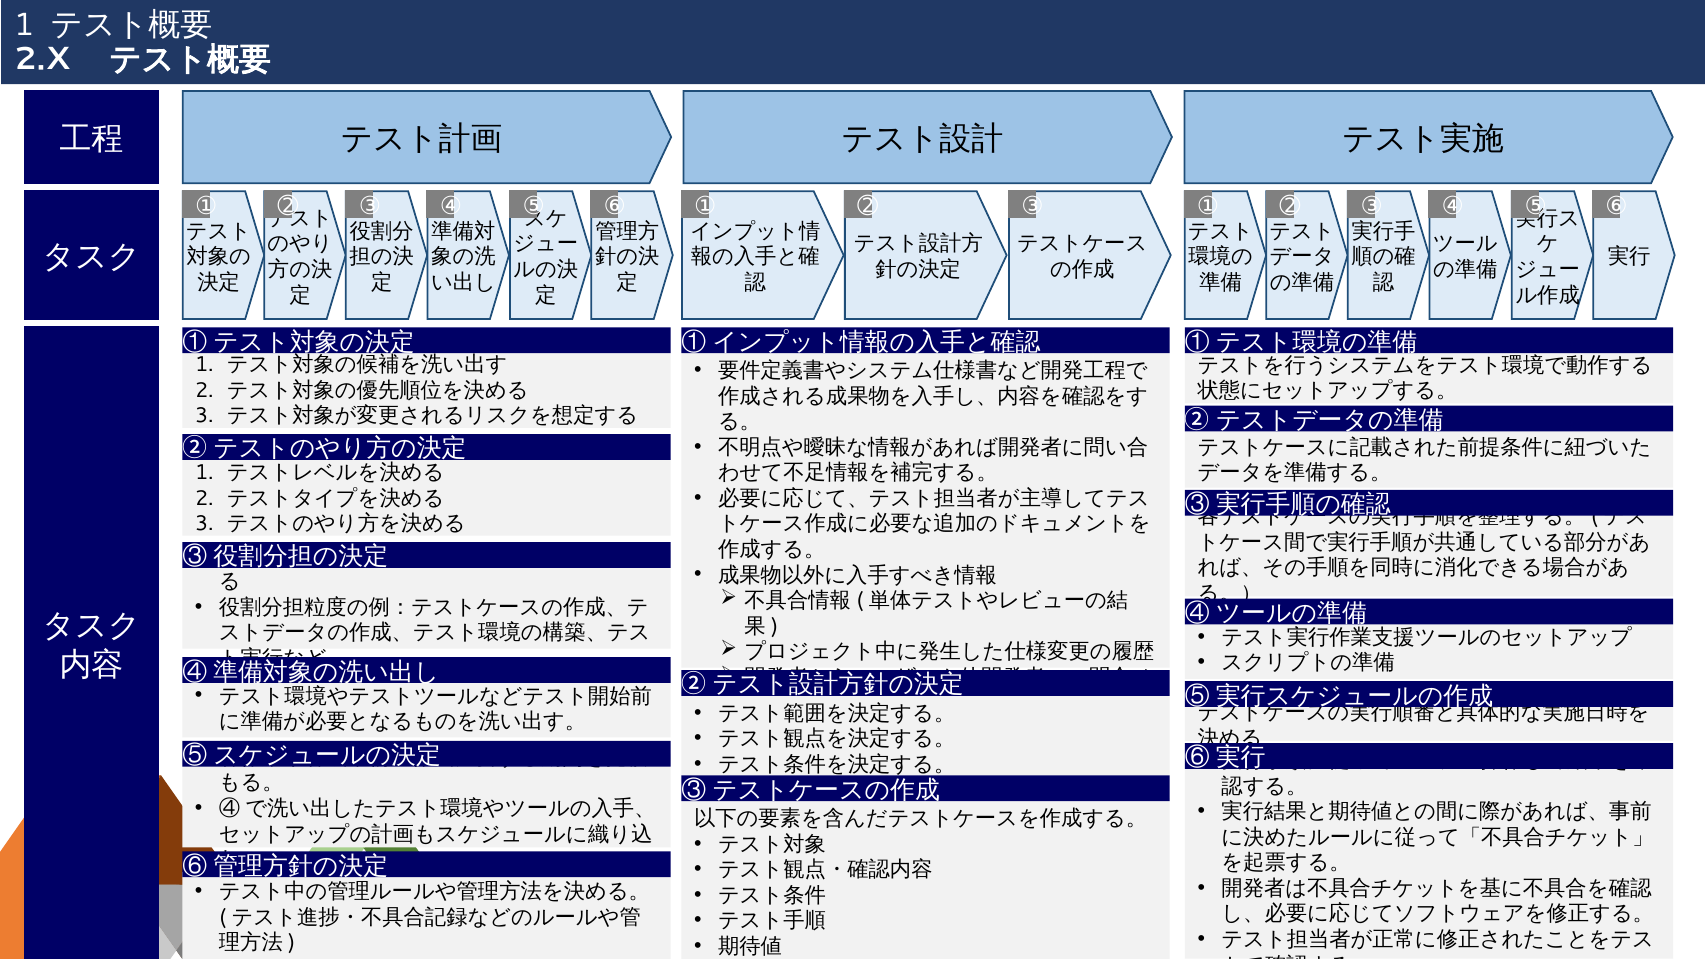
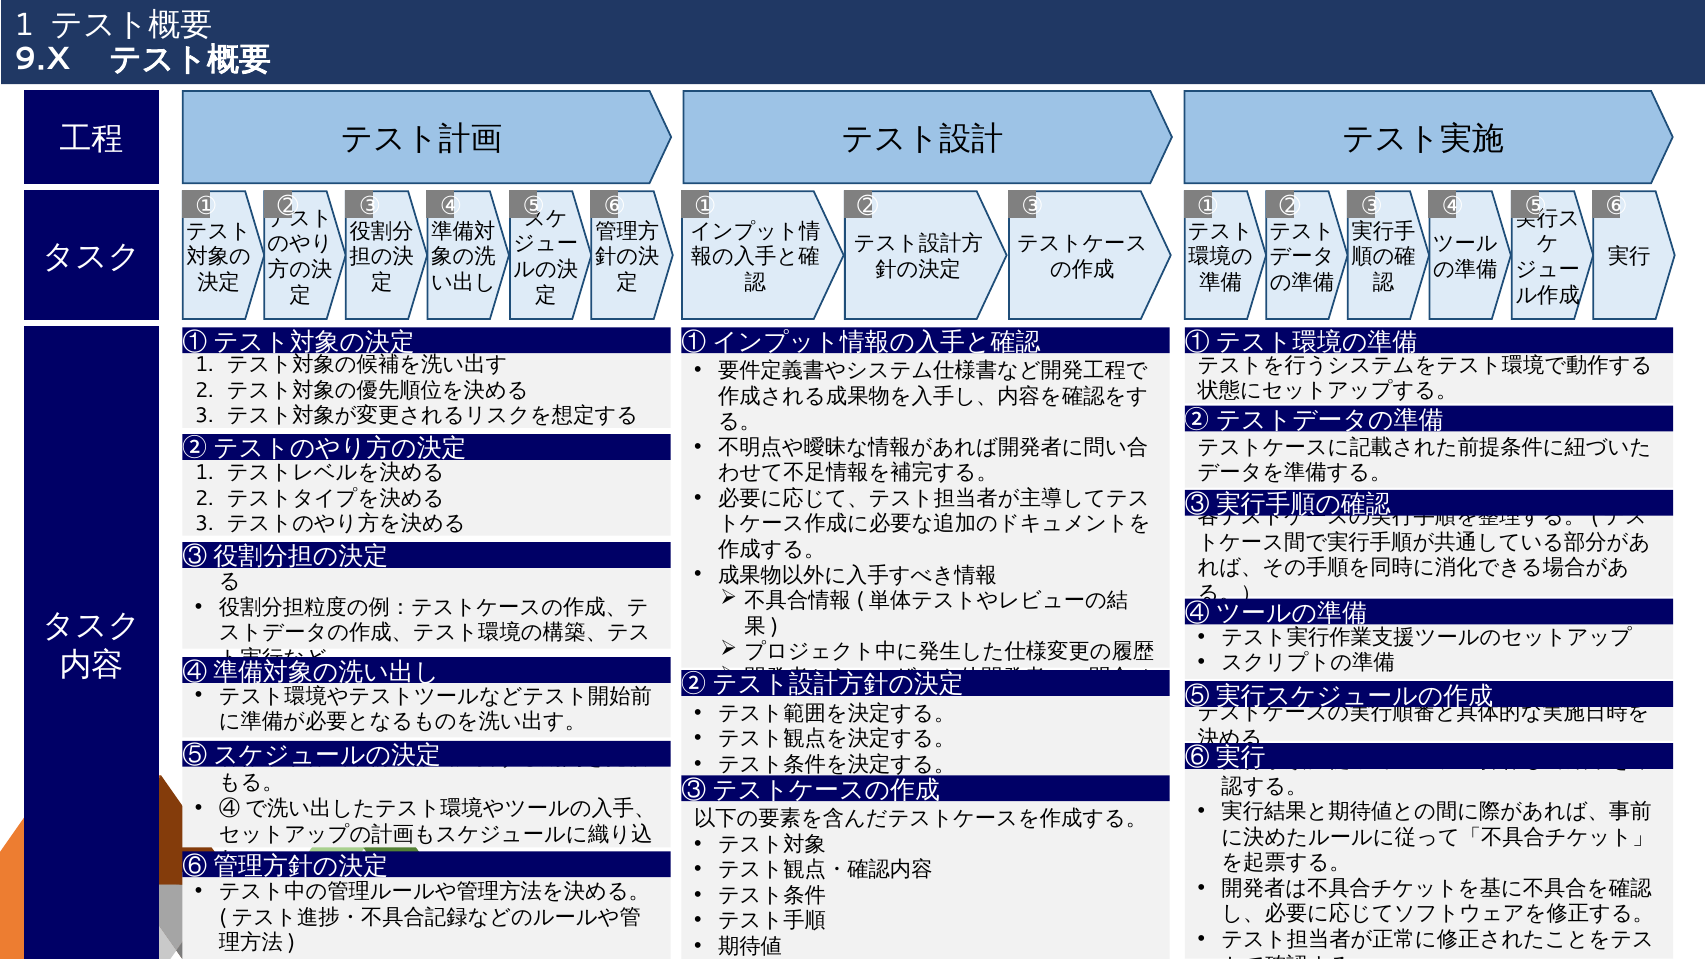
2.X: 2.X -> 9.X
